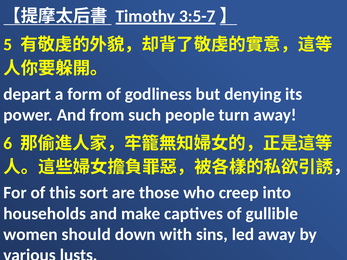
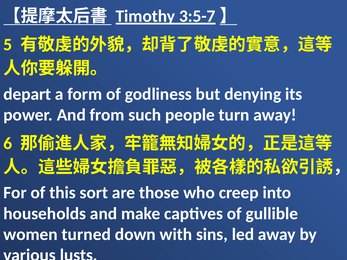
should: should -> turned
